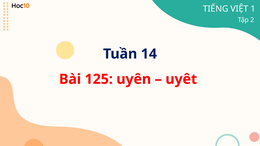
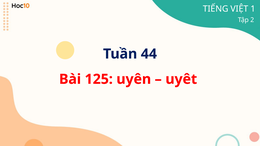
14: 14 -> 44
